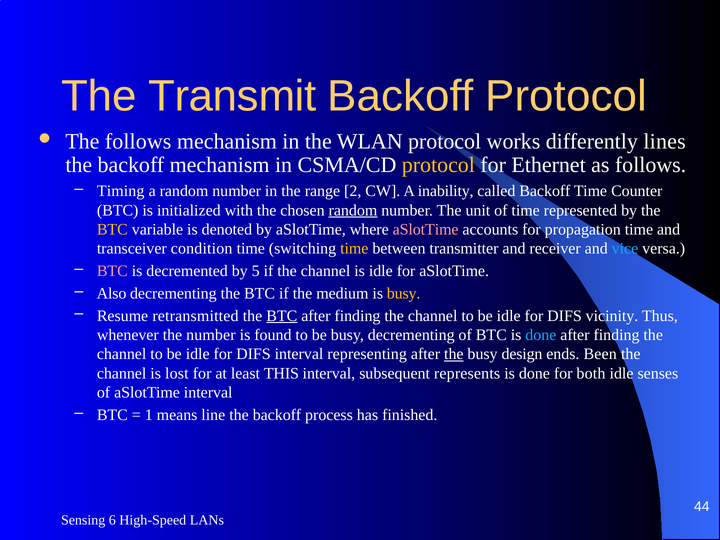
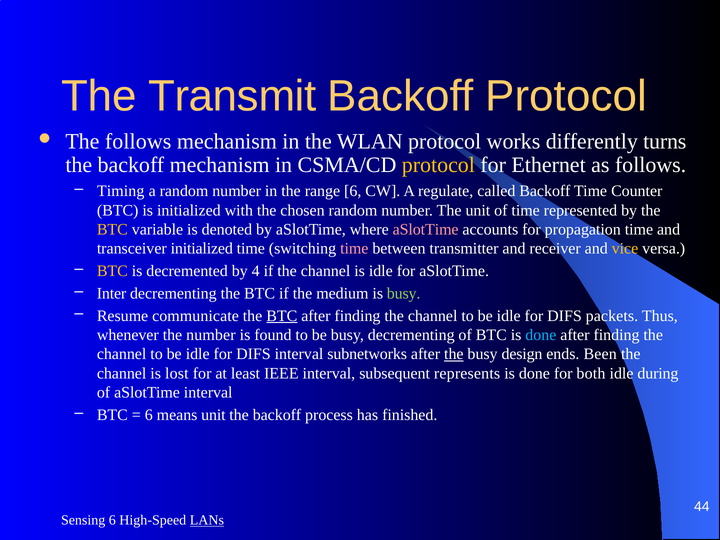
lines: lines -> turns
range 2: 2 -> 6
inability: inability -> regulate
random at (353, 210) underline: present -> none
transceiver condition: condition -> initialized
time at (354, 249) colour: yellow -> pink
vice colour: light blue -> yellow
BTC at (112, 271) colour: pink -> yellow
5: 5 -> 4
Also: Also -> Inter
busy at (404, 293) colour: yellow -> light green
retransmitted: retransmitted -> communicate
vicinity: vicinity -> packets
representing: representing -> subnetworks
THIS: THIS -> IEEE
senses: senses -> during
1 at (149, 415): 1 -> 6
means line: line -> unit
LANs underline: none -> present
